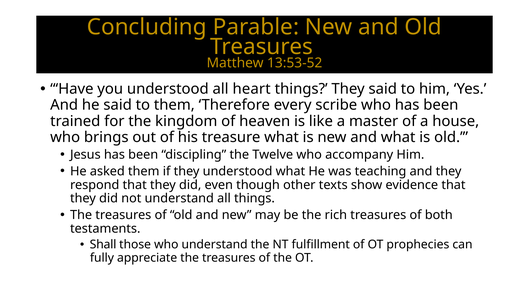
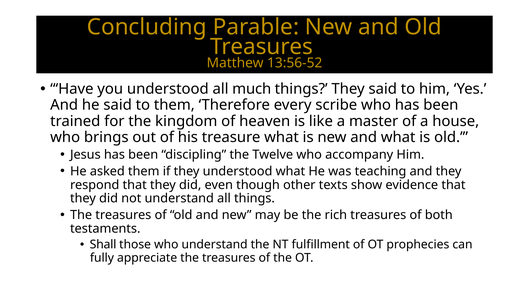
13:53-52: 13:53-52 -> 13:56-52
heart: heart -> much
